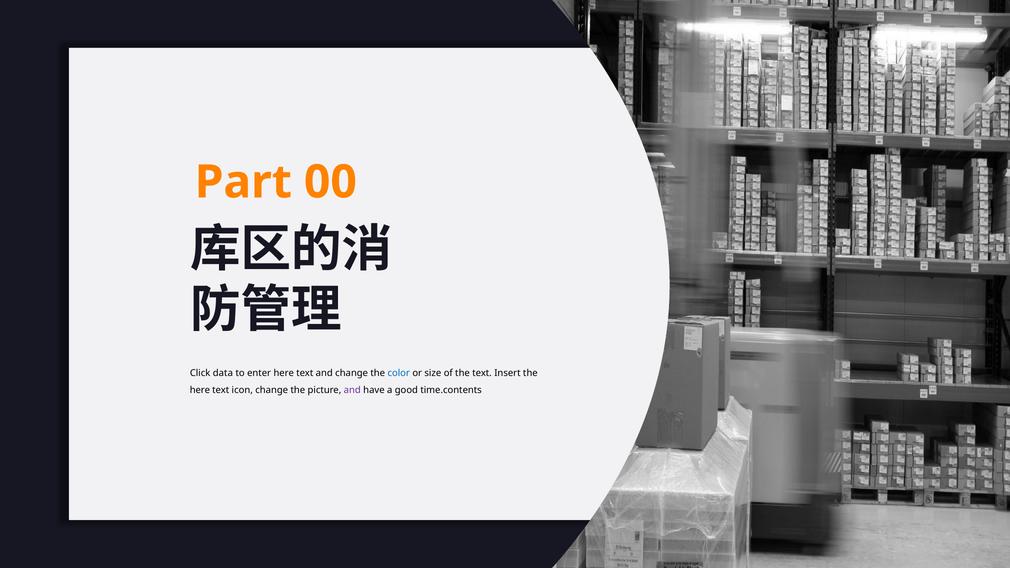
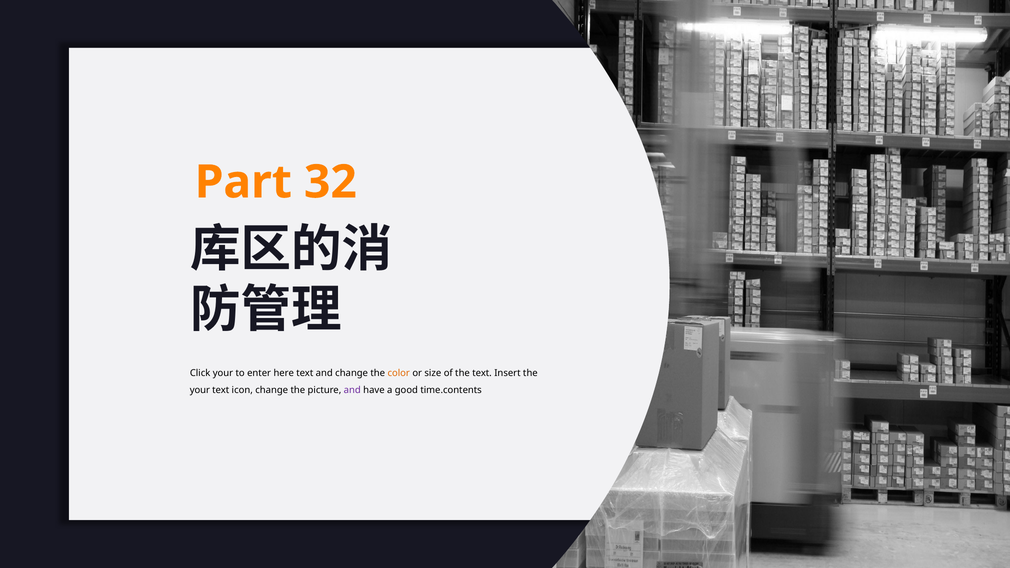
00: 00 -> 32
Click data: data -> your
color colour: blue -> orange
here at (200, 390): here -> your
